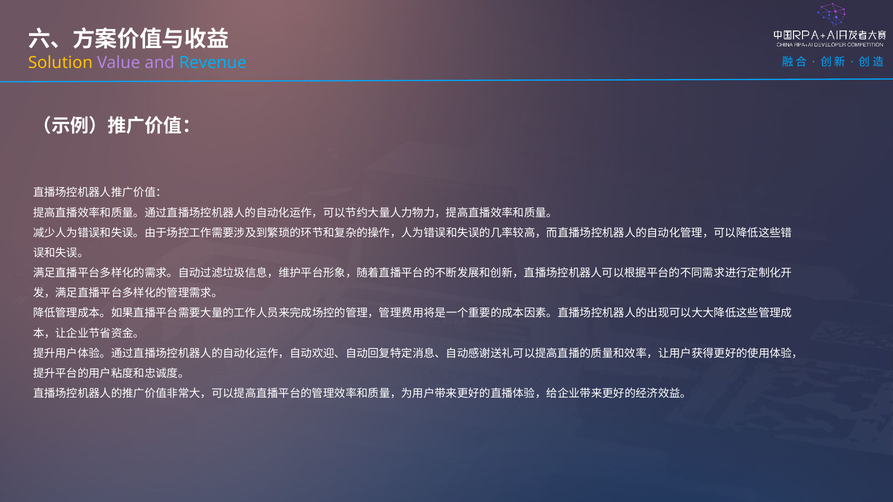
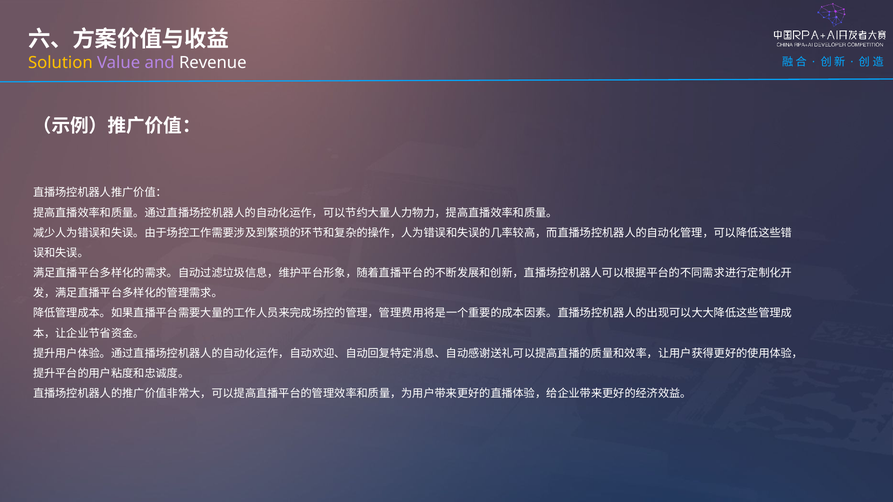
Revenue colour: light blue -> white
